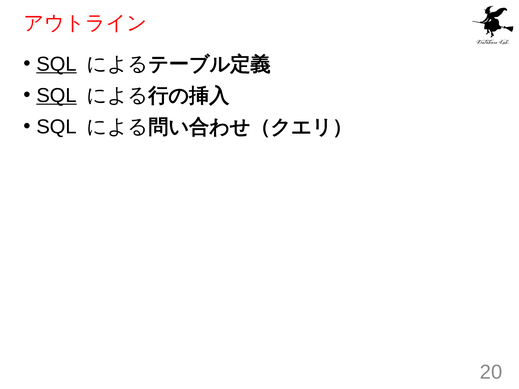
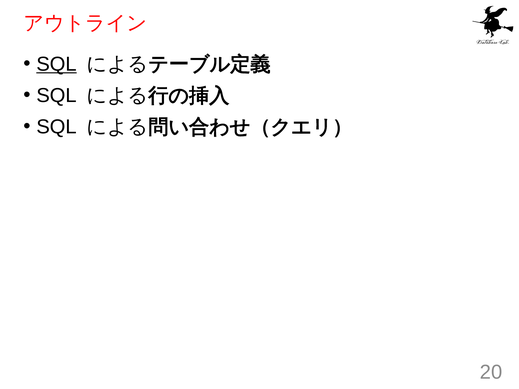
SQL at (57, 96) underline: present -> none
